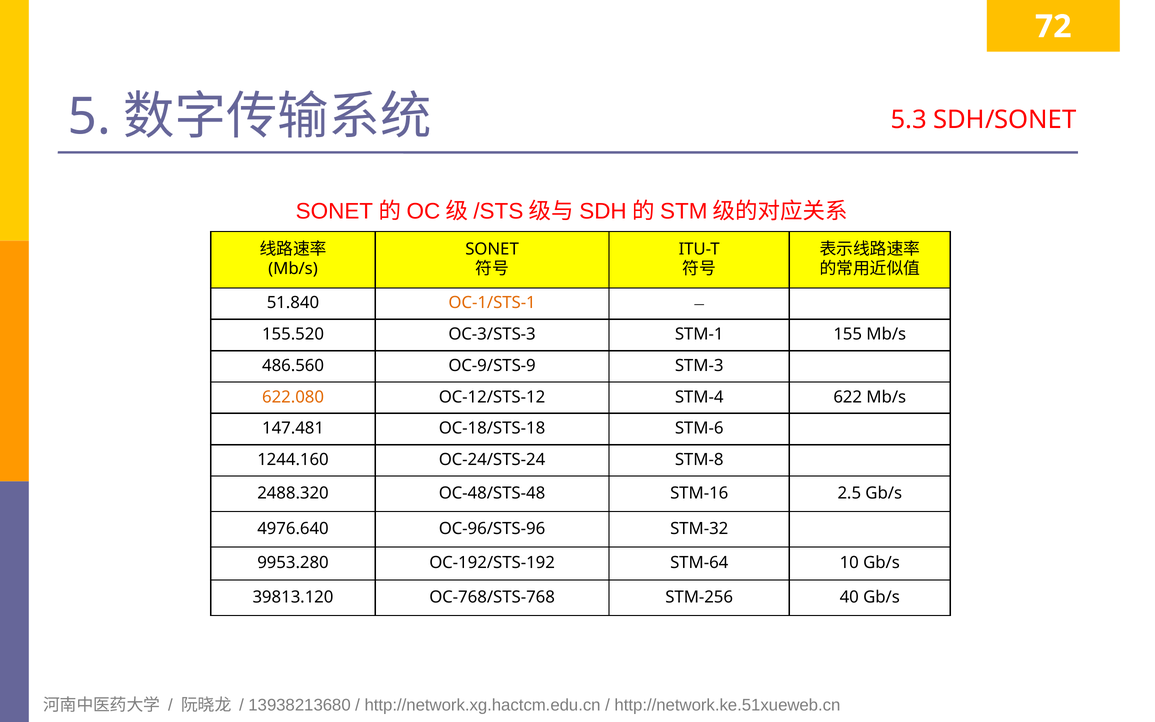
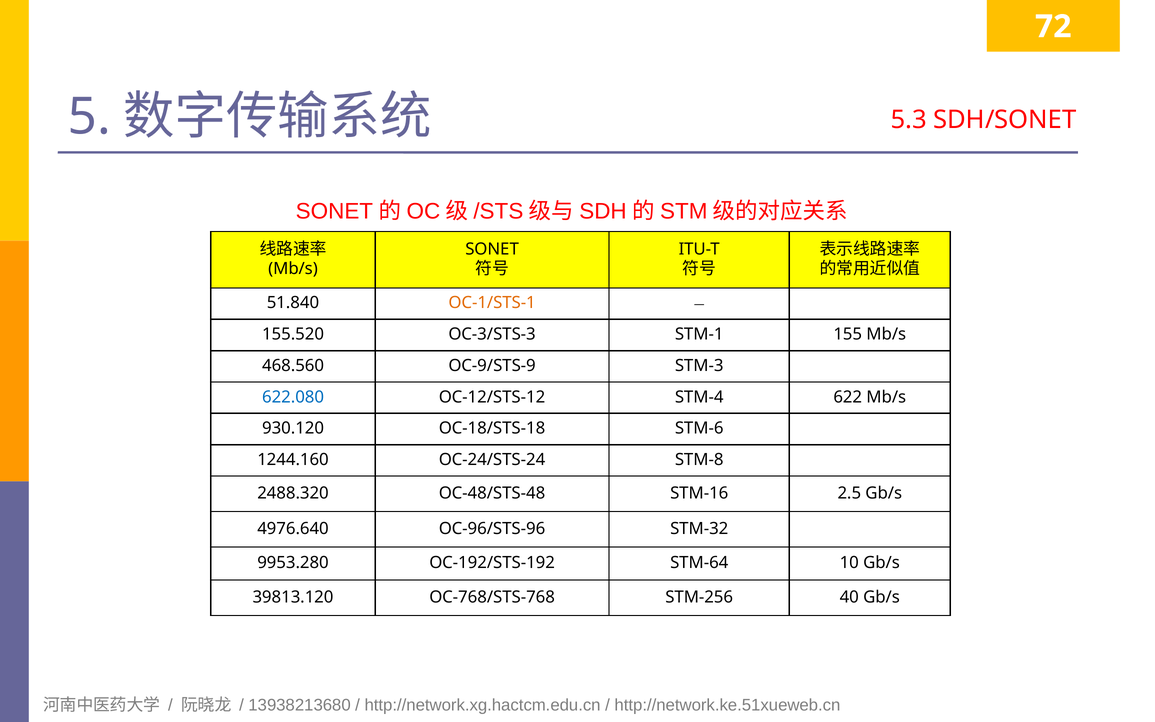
486.560: 486.560 -> 468.560
622.080 colour: orange -> blue
147.481: 147.481 -> 930.120
